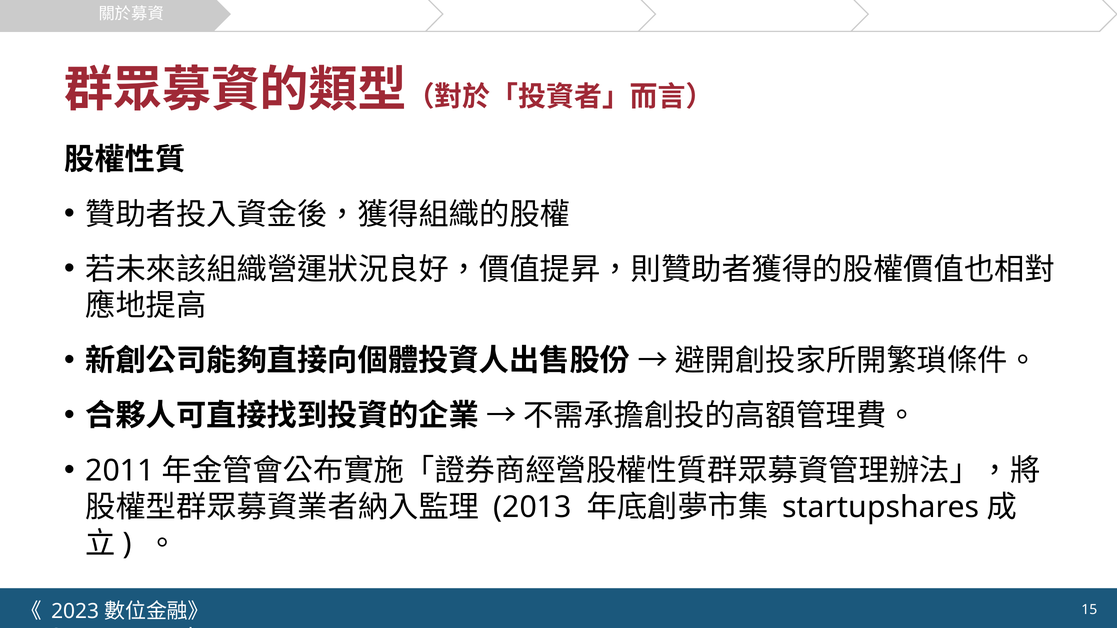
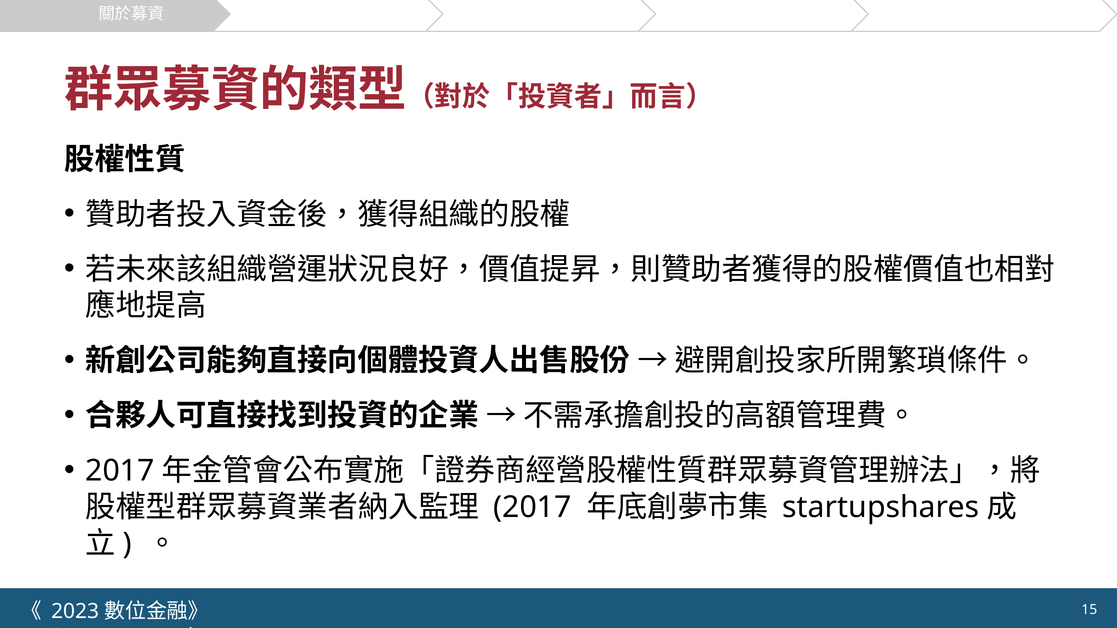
2011 at (120, 471): 2011 -> 2017
2013 at (532, 507): 2013 -> 2017
